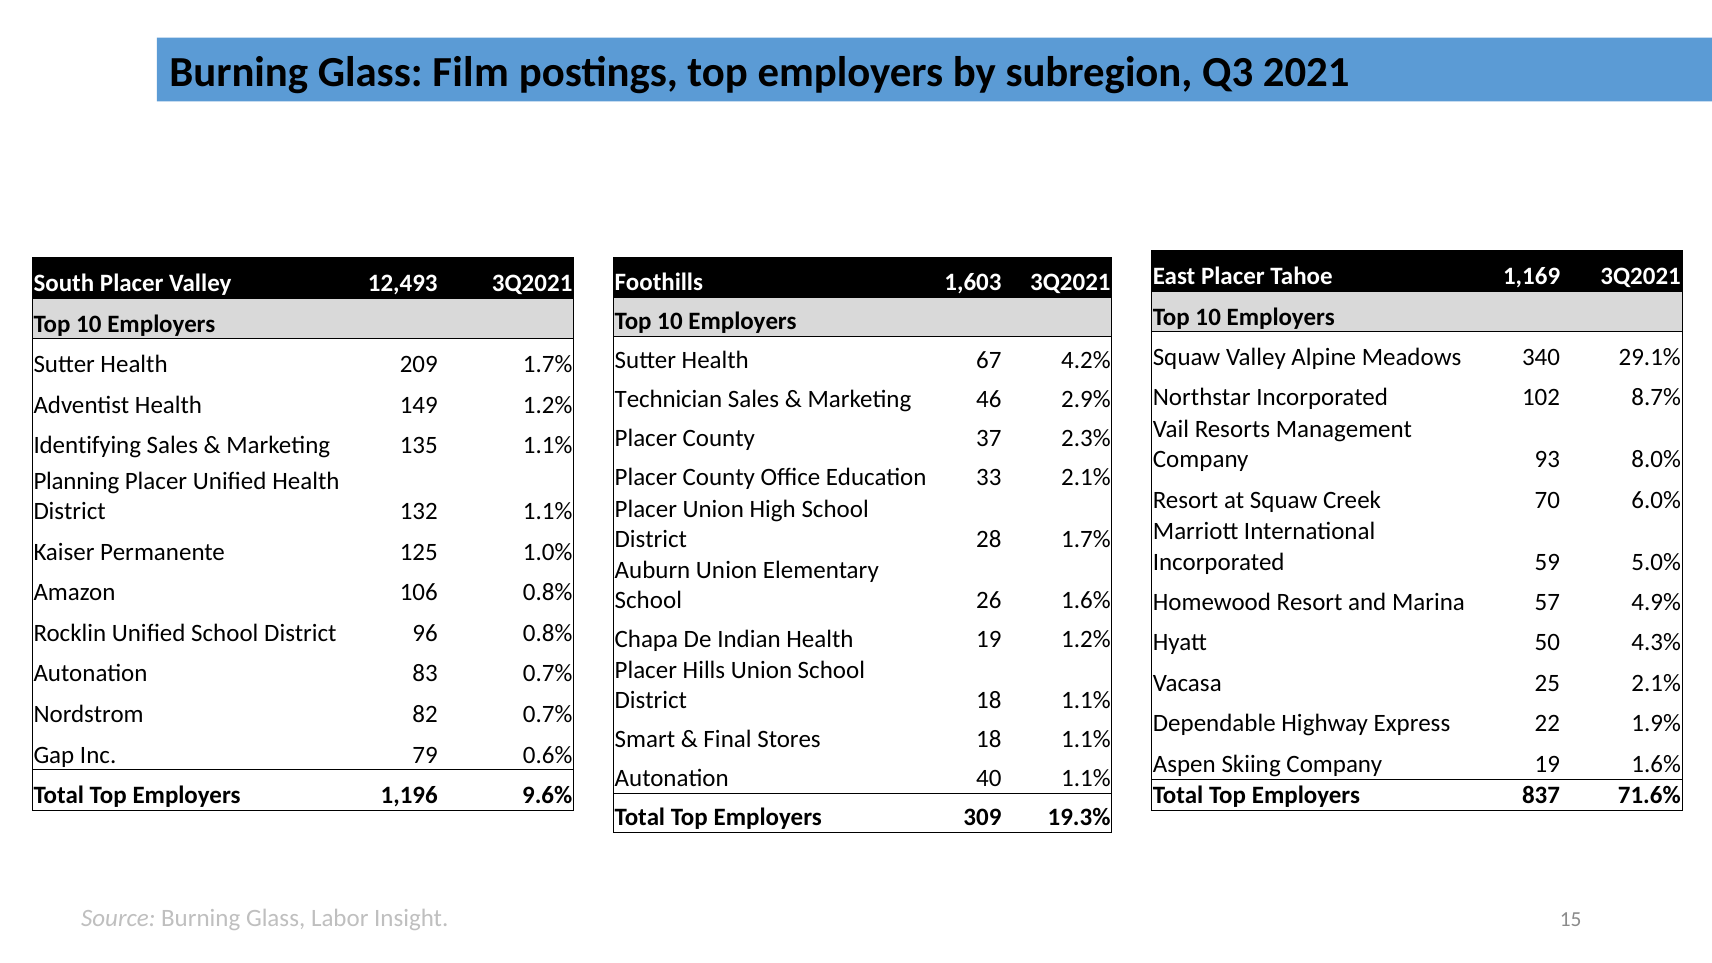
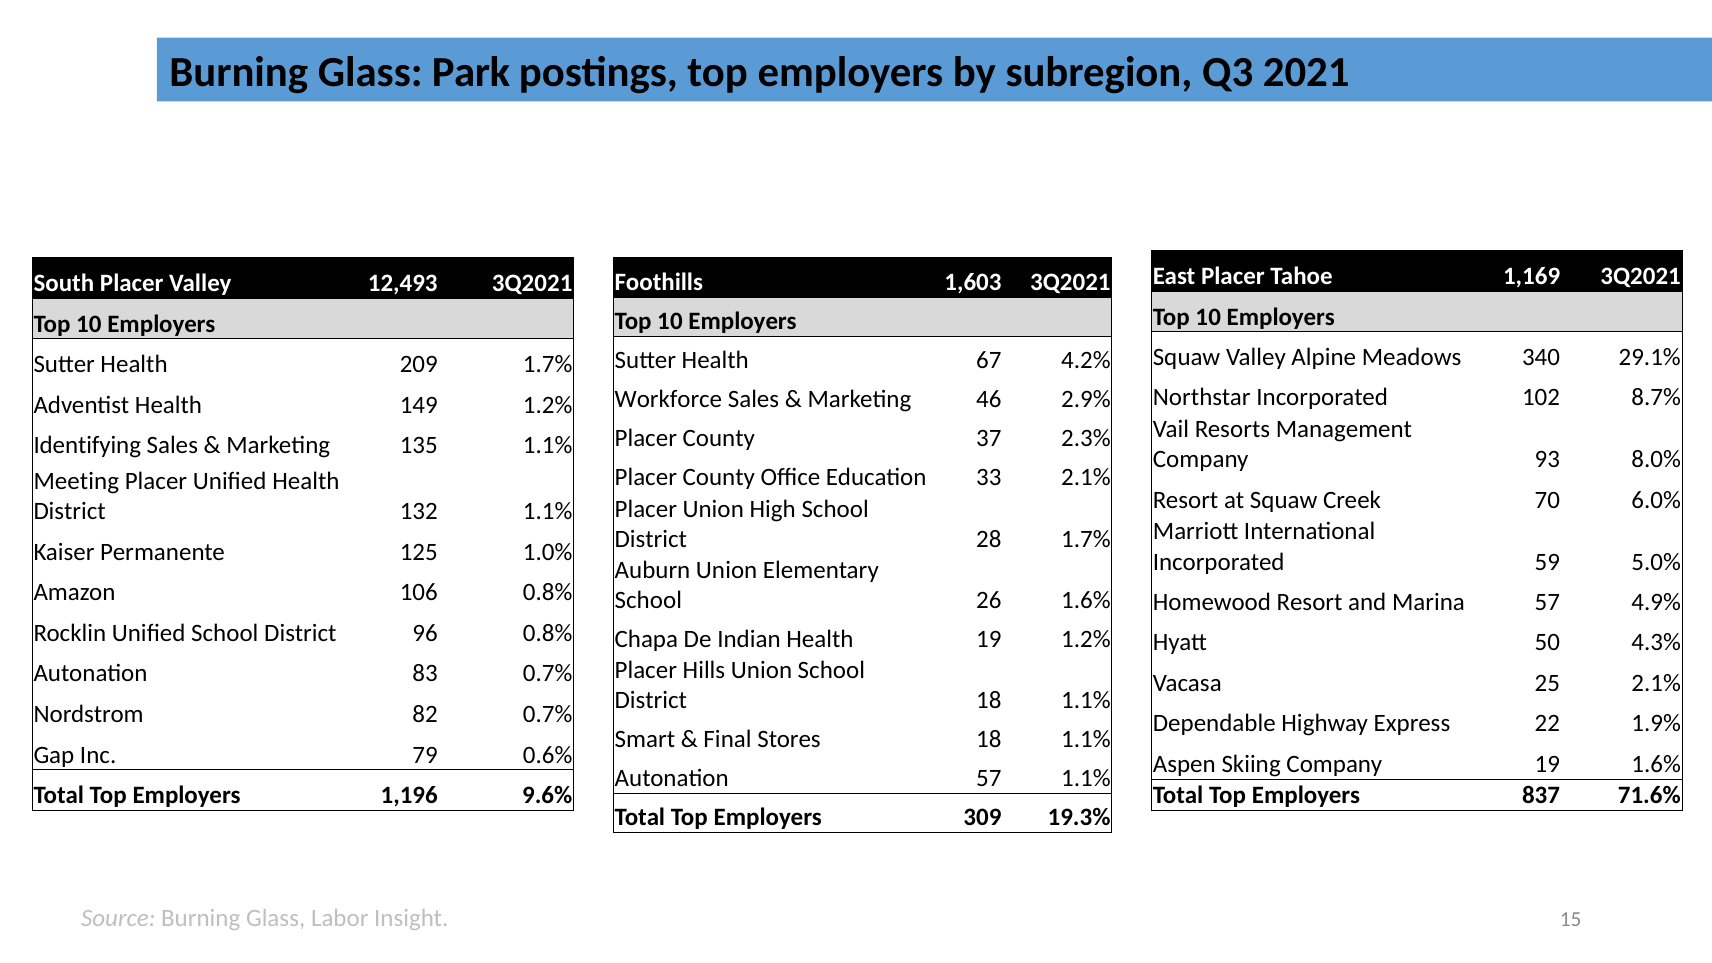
Film: Film -> Park
Technician: Technician -> Workforce
Planning: Planning -> Meeting
Autonation 40: 40 -> 57
